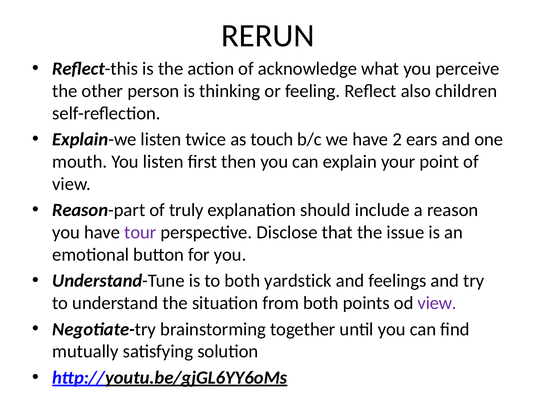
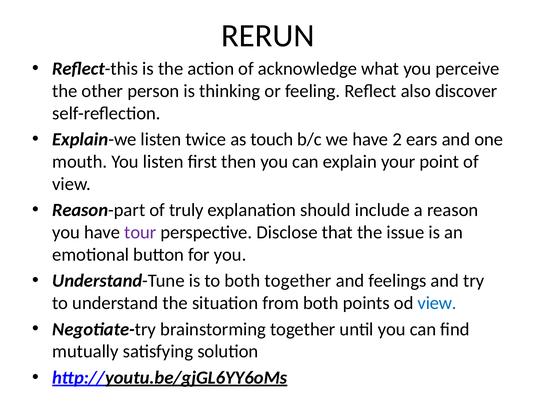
children: children -> discover
both yardstick: yardstick -> together
view at (437, 303) colour: purple -> blue
